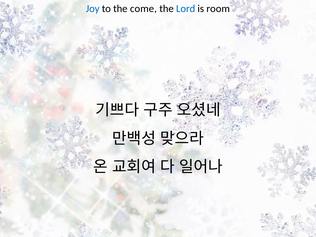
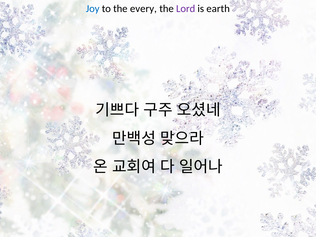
come: come -> every
Lord colour: blue -> purple
room: room -> earth
